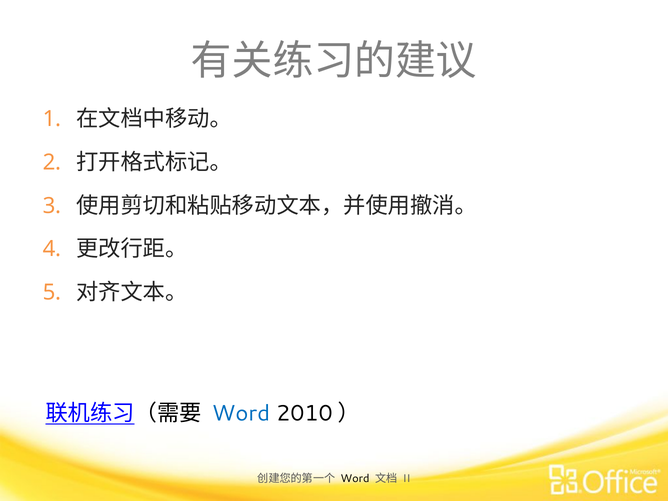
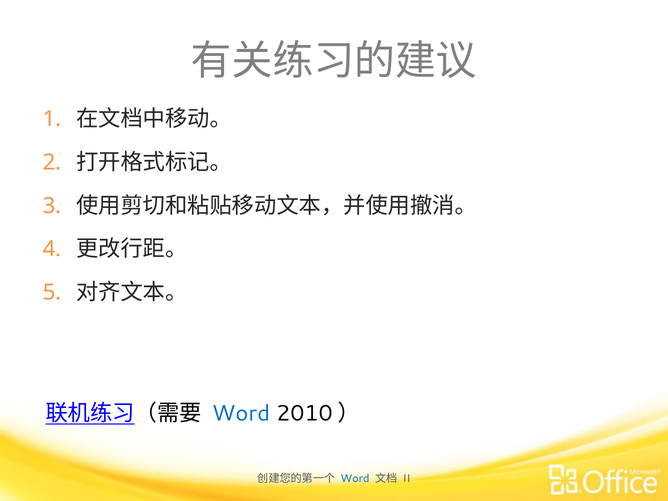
Word at (355, 478) colour: black -> blue
